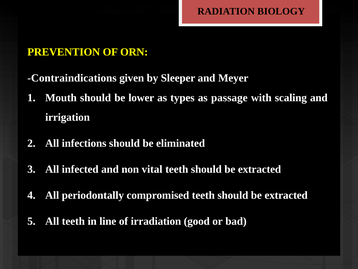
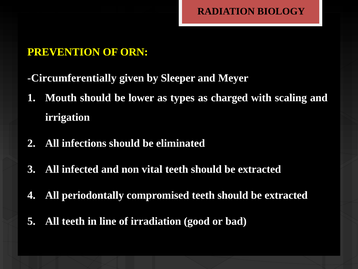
Contraindications: Contraindications -> Circumferentially
passage: passage -> charged
